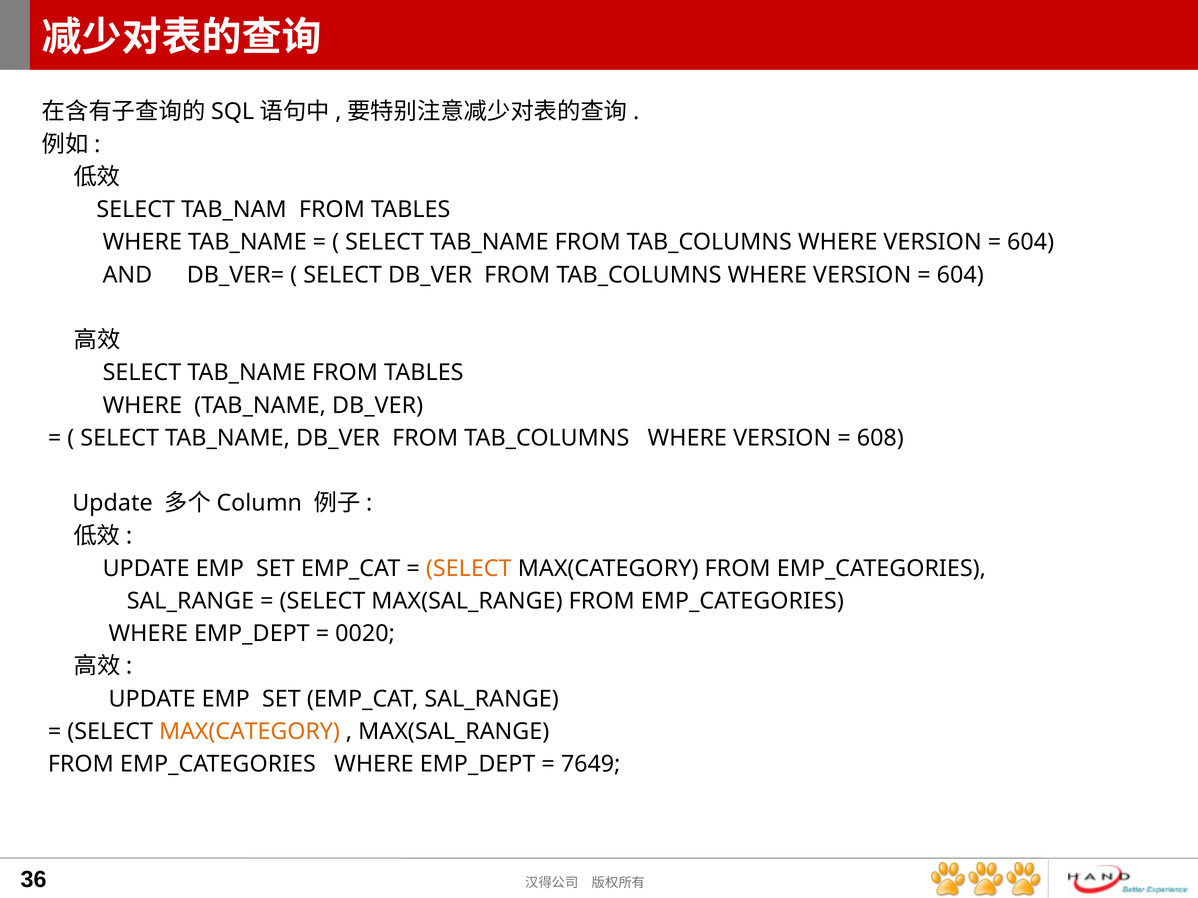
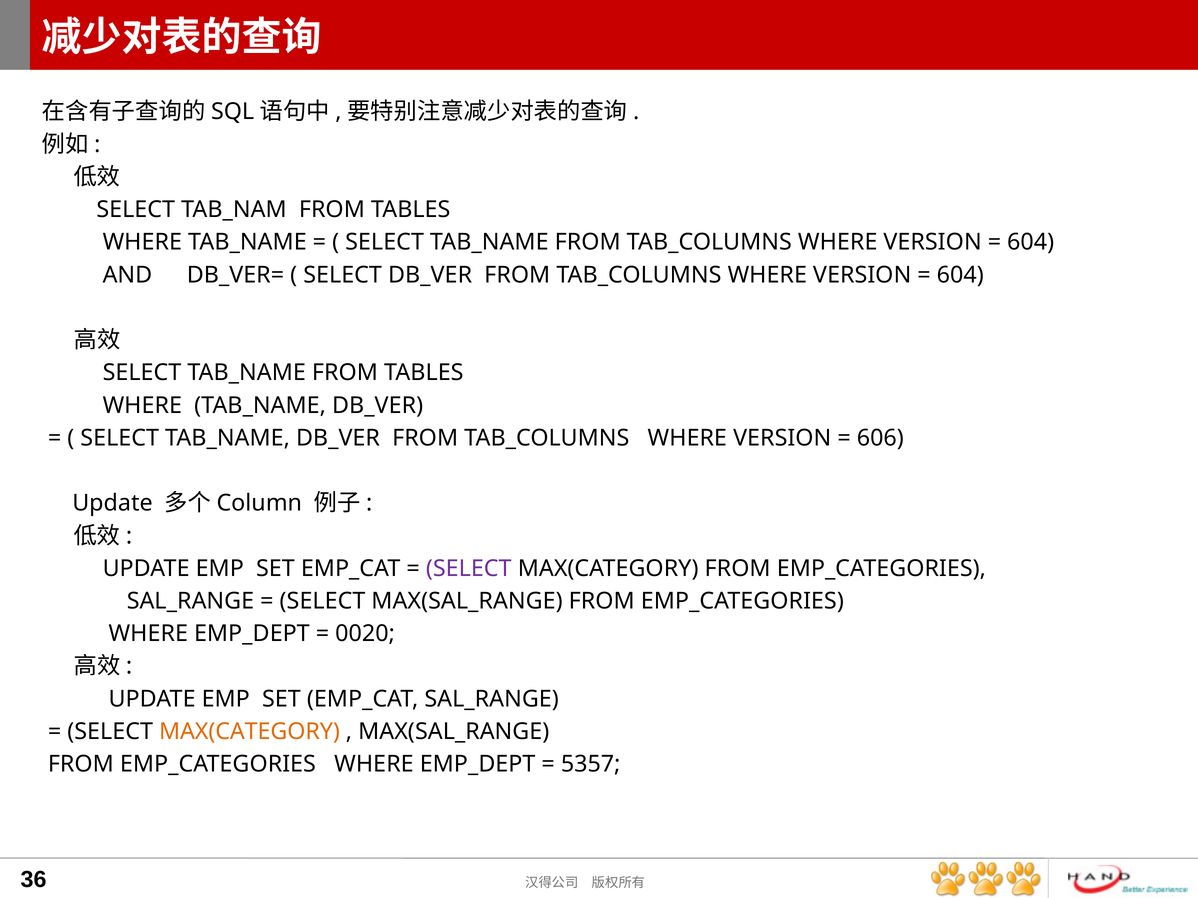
608: 608 -> 606
SELECT at (469, 569) colour: orange -> purple
7649: 7649 -> 5357
